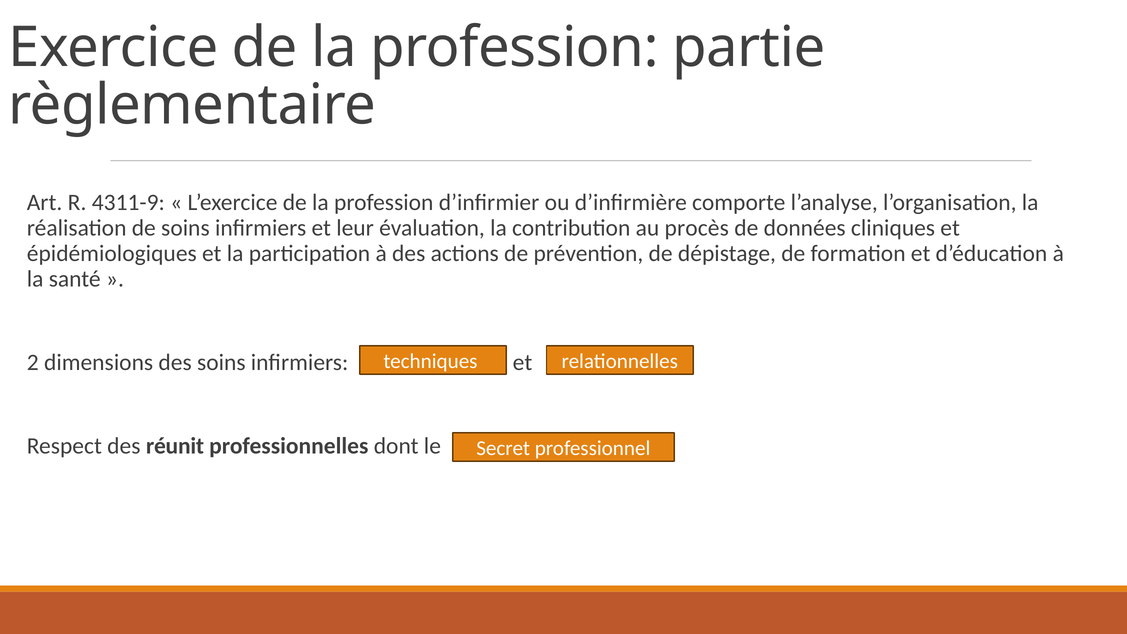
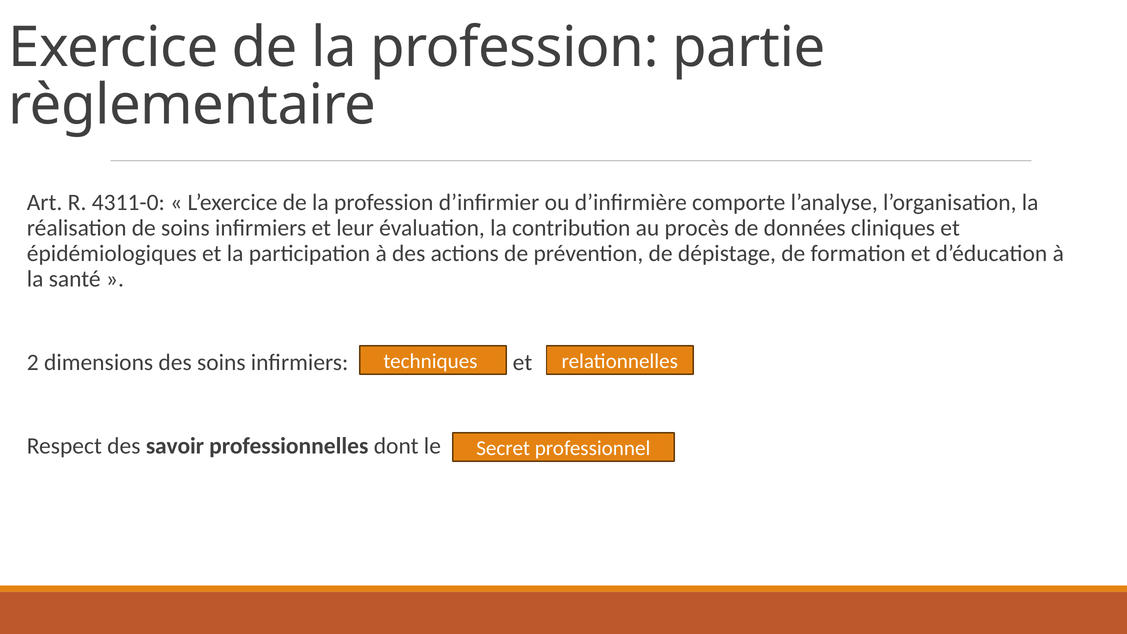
4311-9: 4311-9 -> 4311-0
réunit: réunit -> savoir
